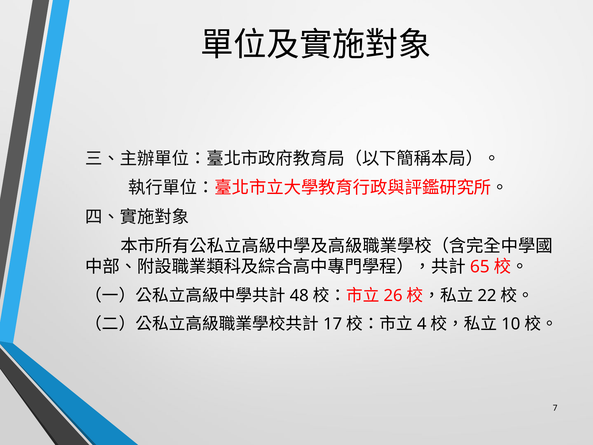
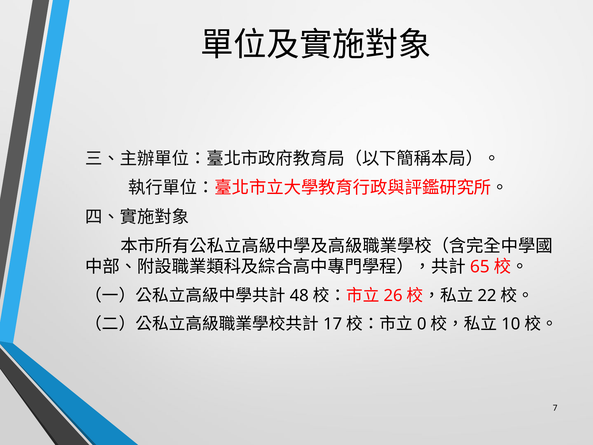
4: 4 -> 0
